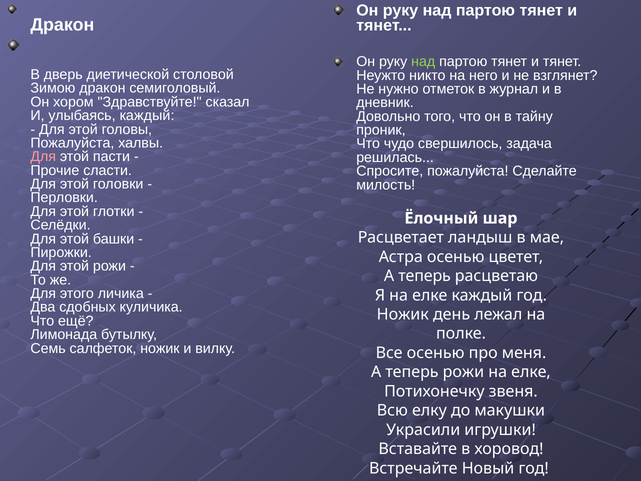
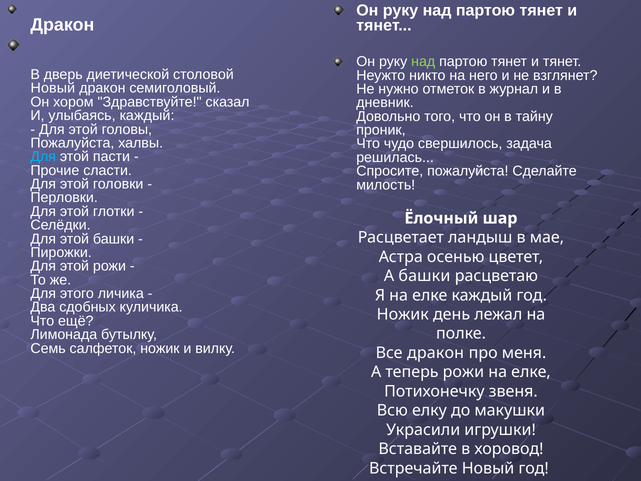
Зимою at (53, 88): Зимою -> Новый
Для at (43, 157) colour: pink -> light blue
теперь at (425, 276): теперь -> башки
Все осенью: осенью -> дракон
